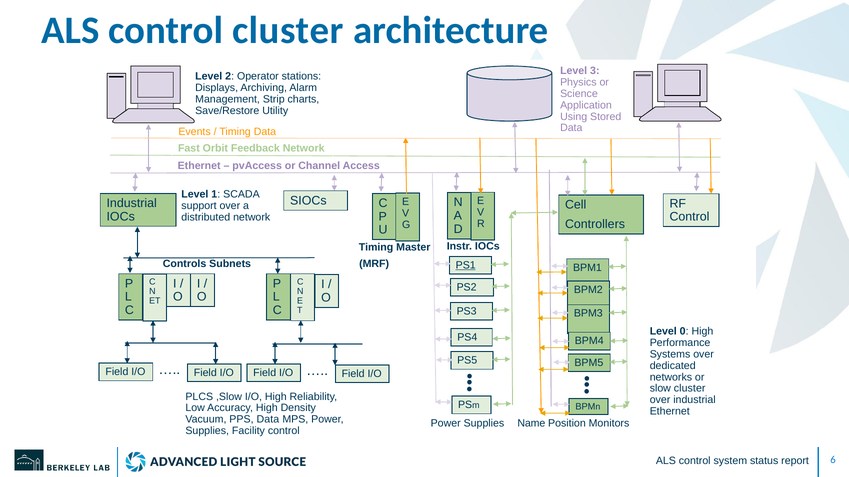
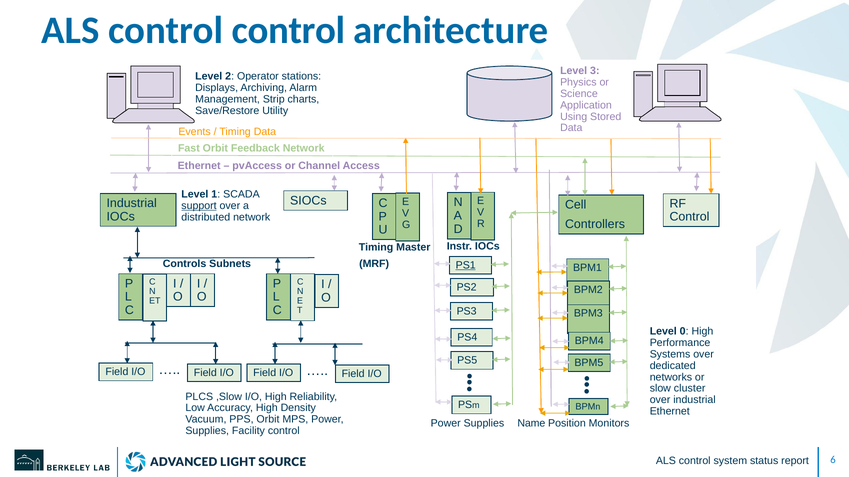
control cluster: cluster -> control
support underline: none -> present
PPS Data: Data -> Orbit
